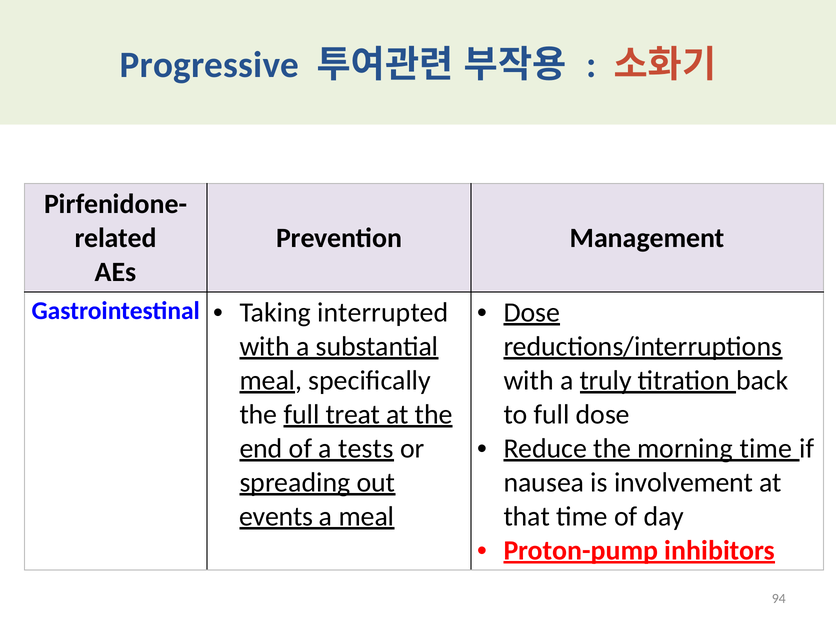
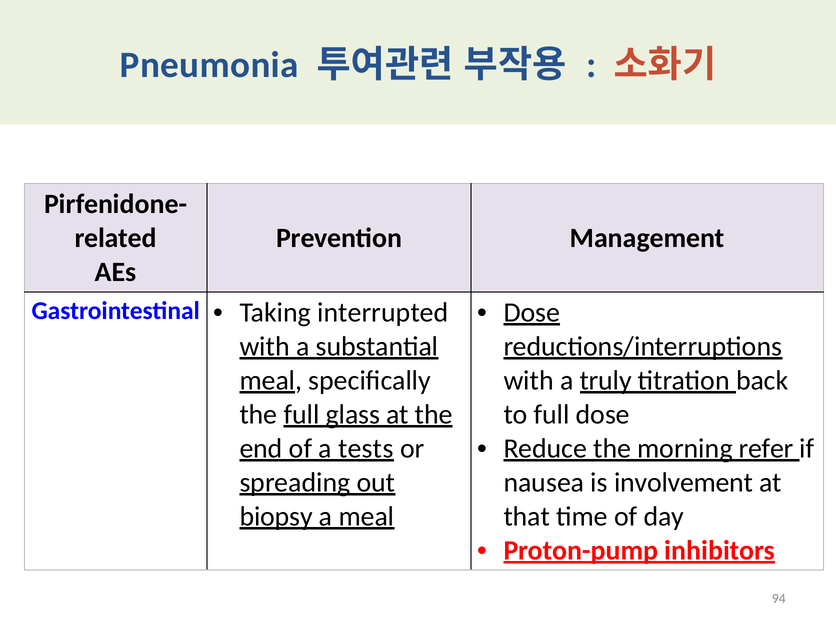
Progressive: Progressive -> Pneumonia
treat: treat -> glass
morning time: time -> refer
events: events -> biopsy
